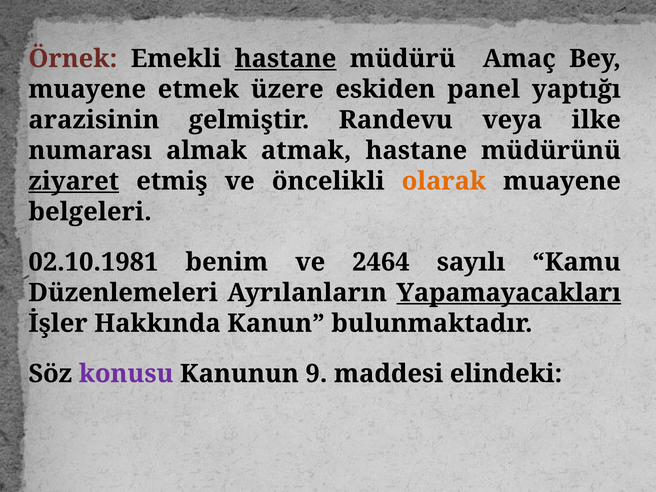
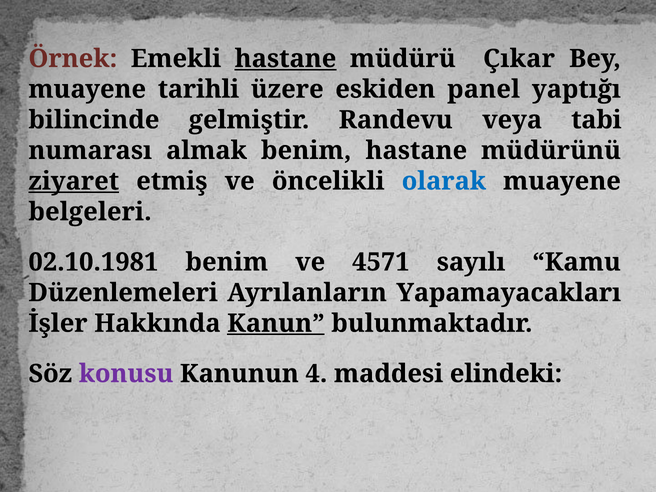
Amaç: Amaç -> Çıkar
etmek: etmek -> tarihli
arazisinin: arazisinin -> bilincinde
ilke: ilke -> tabi
almak atmak: atmak -> benim
olarak colour: orange -> blue
2464: 2464 -> 4571
Yapamayacakları underline: present -> none
Kanun underline: none -> present
9: 9 -> 4
